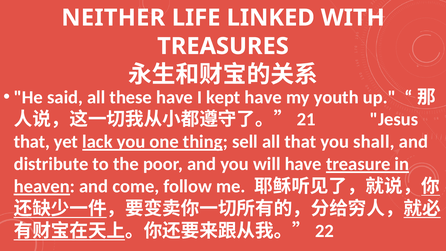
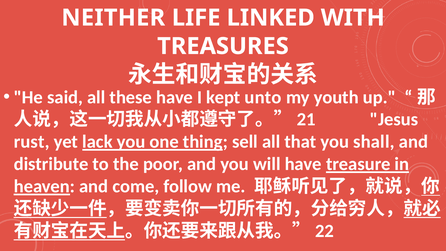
kept have: have -> unto
that at (32, 142): that -> rust
